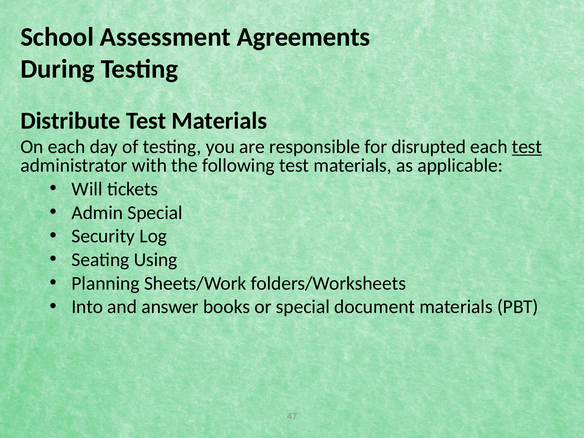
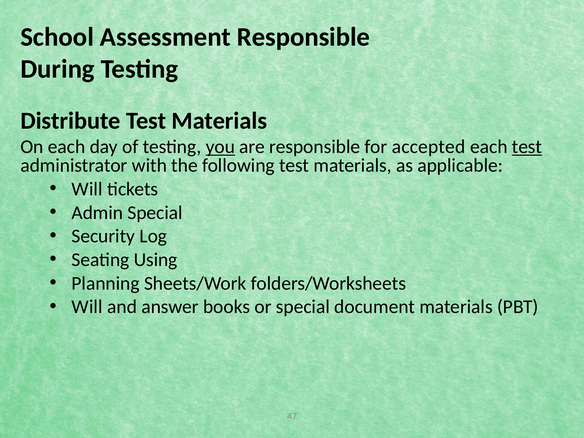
Assessment Agreements: Agreements -> Responsible
you underline: none -> present
disrupted: disrupted -> accepted
Into at (87, 307): Into -> Will
